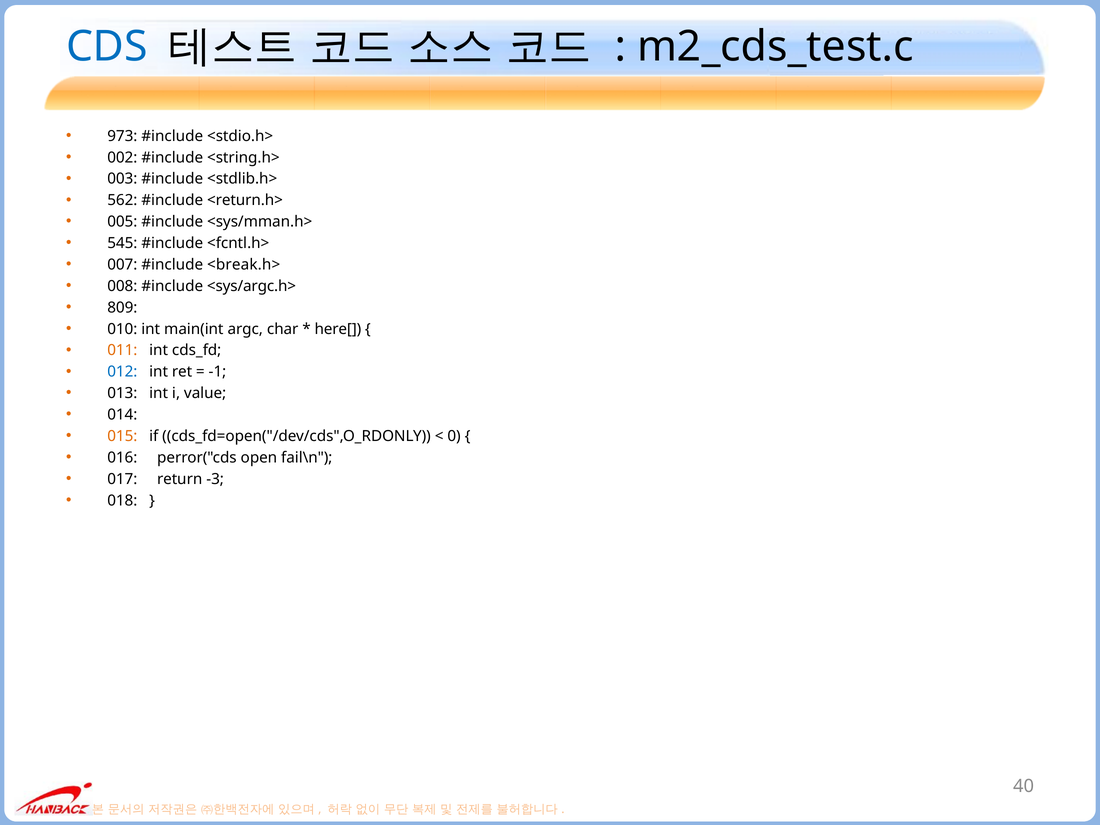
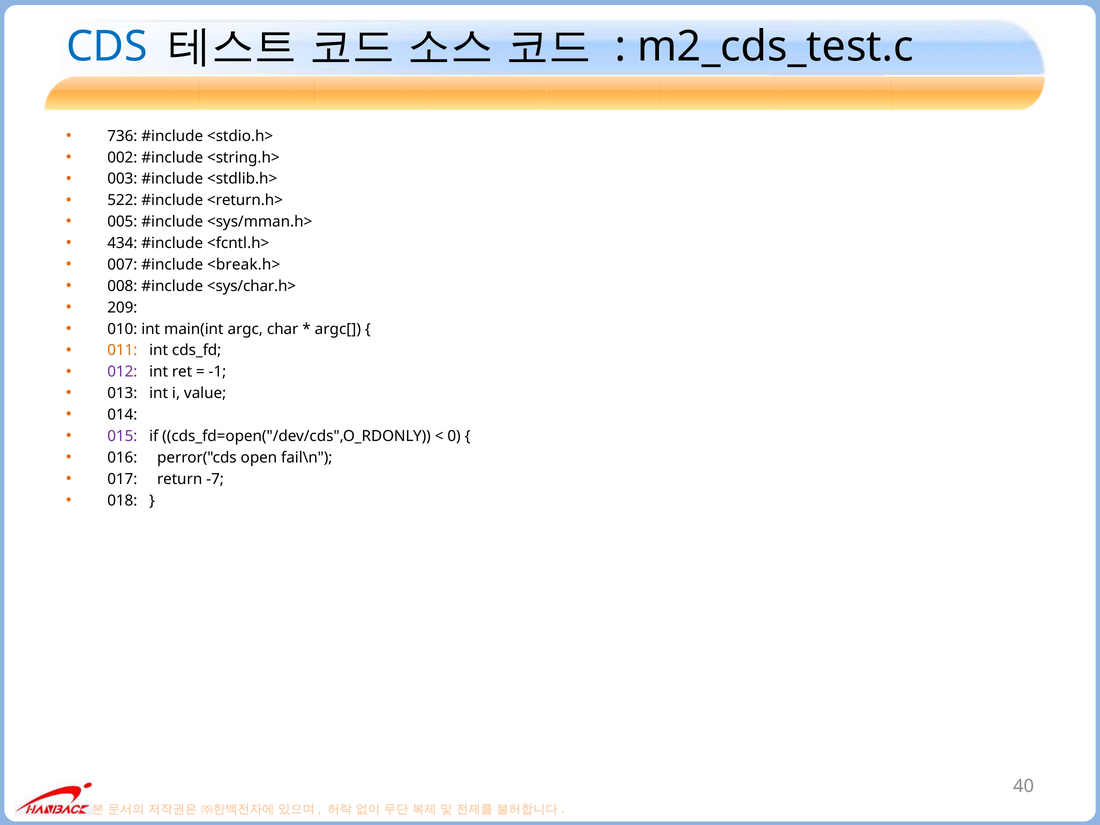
973: 973 -> 736
562: 562 -> 522
545: 545 -> 434
<sys/argc.h>: <sys/argc.h> -> <sys/char.h>
809: 809 -> 209
here[: here[ -> argc[
012 colour: blue -> purple
015 colour: orange -> purple
-3: -3 -> -7
